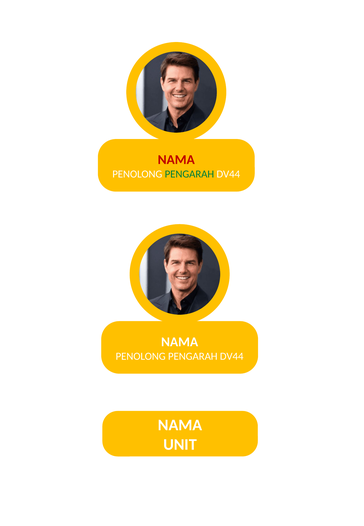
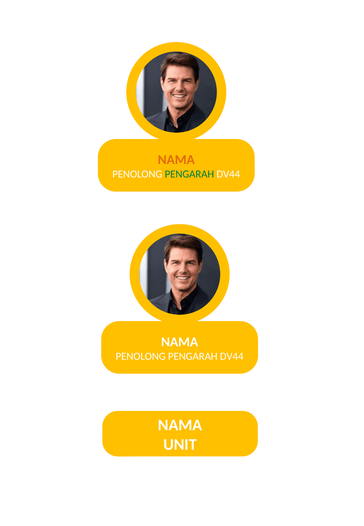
NAMA at (176, 160) colour: red -> orange
